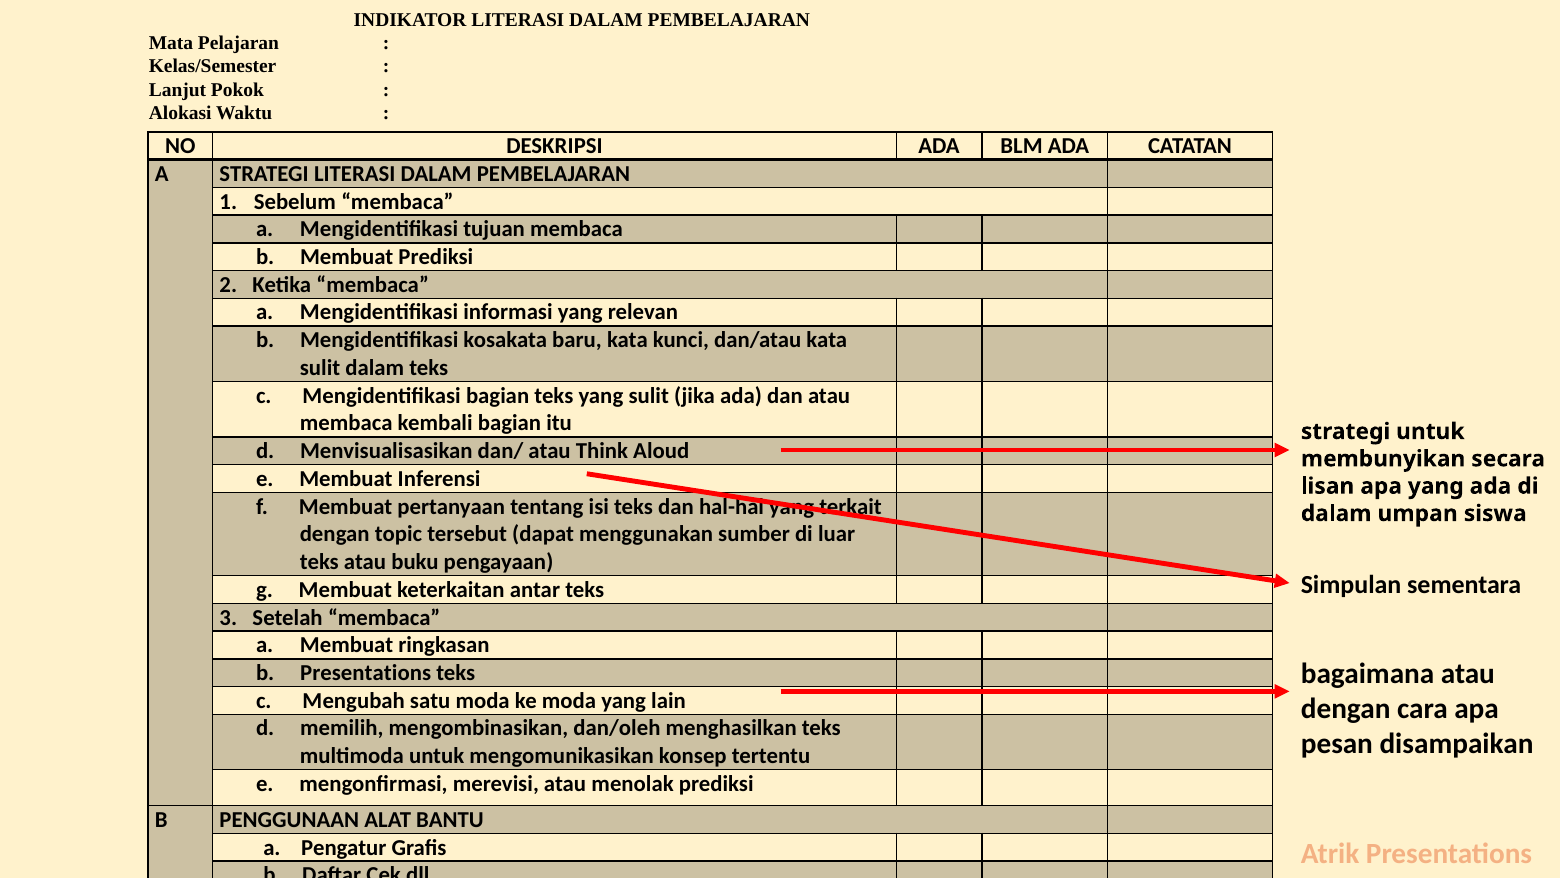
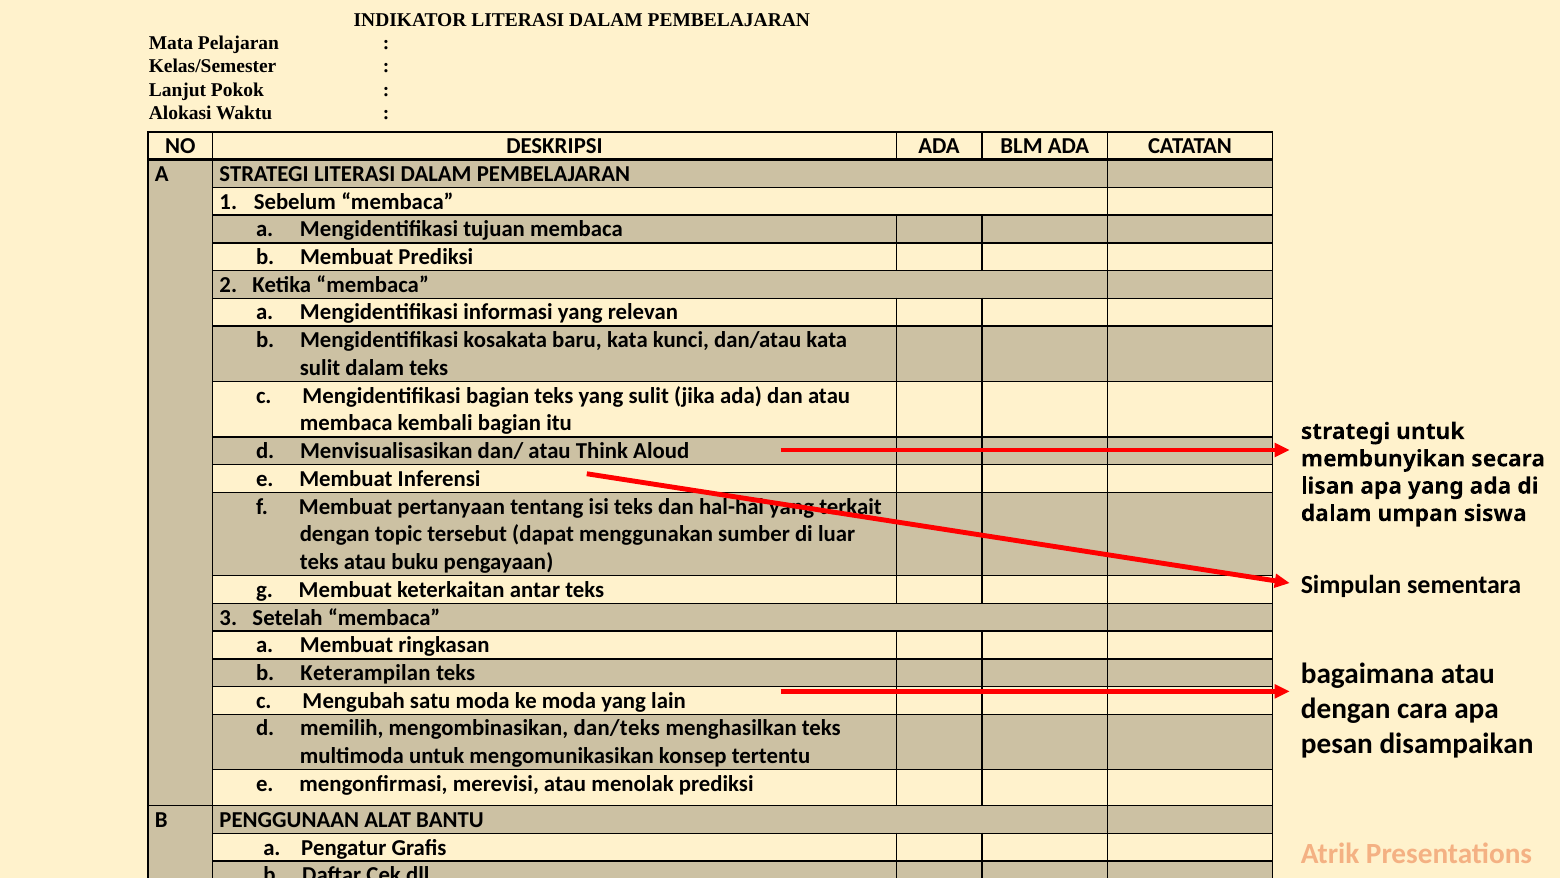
b Presentations: Presentations -> Keterampilan
dan/oleh: dan/oleh -> dan/teks
